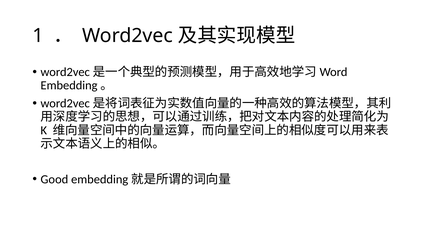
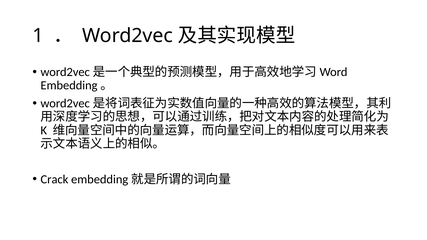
Good: Good -> Crack
